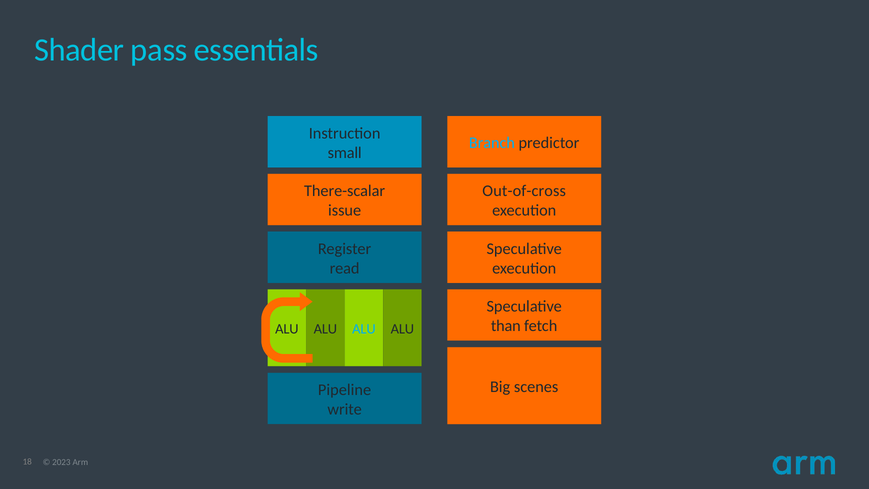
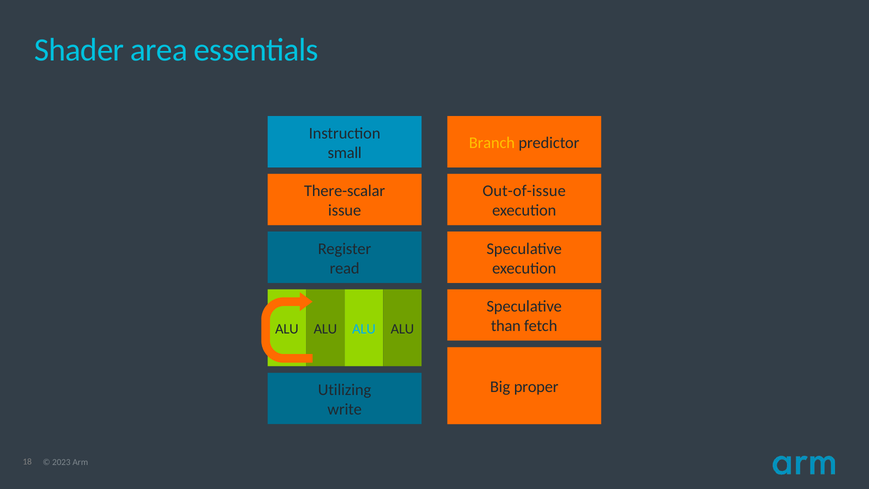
pass: pass -> area
Branch colour: light blue -> yellow
Out-of-cross: Out-of-cross -> Out-of-issue
scenes: scenes -> proper
Pipeline: Pipeline -> Utilizing
